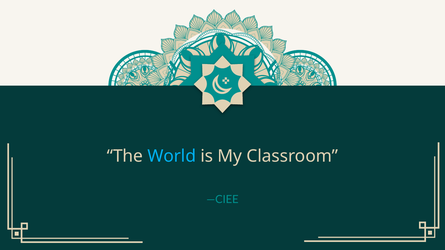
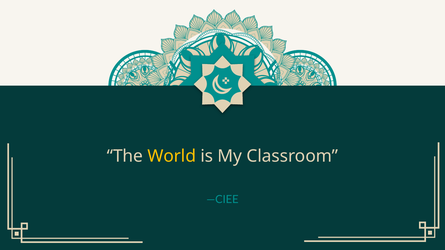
World colour: light blue -> yellow
